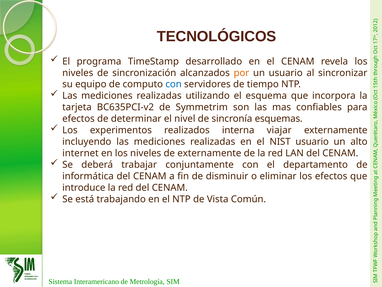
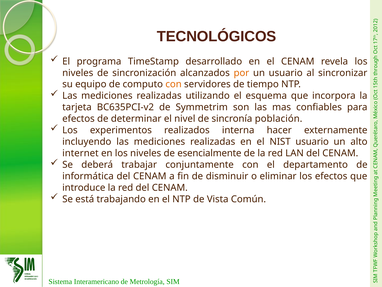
con at (174, 84) colour: blue -> orange
esquemas: esquemas -> población
viajar: viajar -> hacer
de externamente: externamente -> esencialmente
